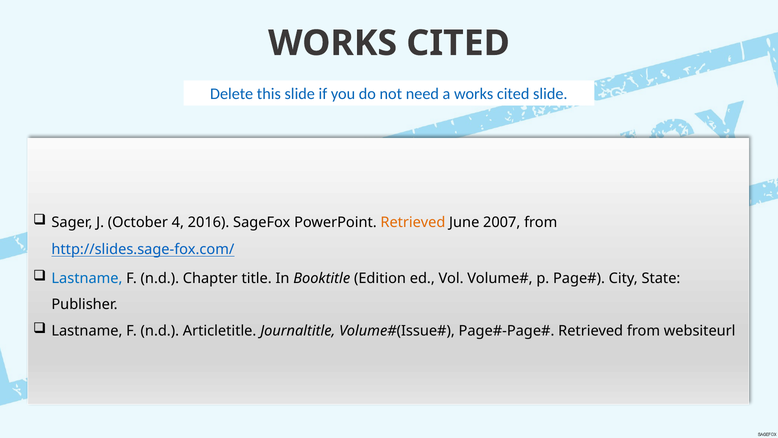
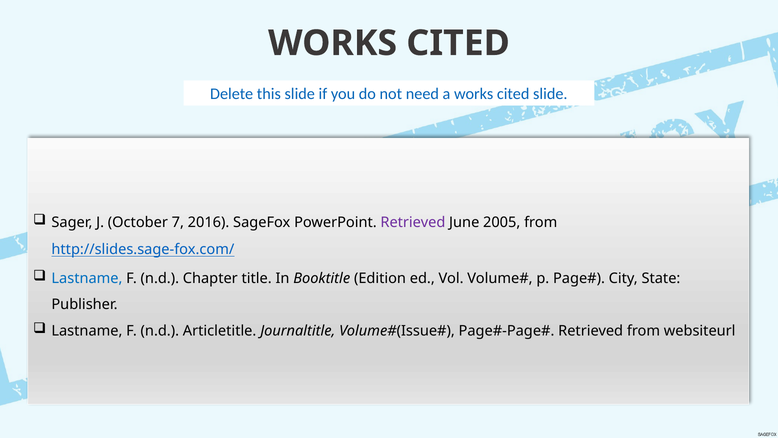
4: 4 -> 7
Retrieved at (413, 222) colour: orange -> purple
2007: 2007 -> 2005
